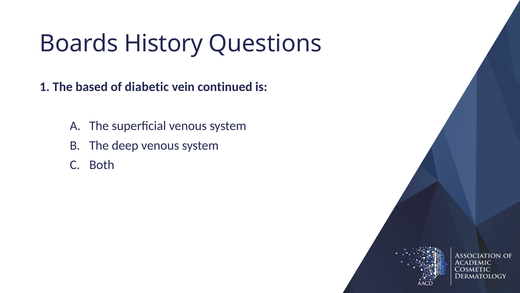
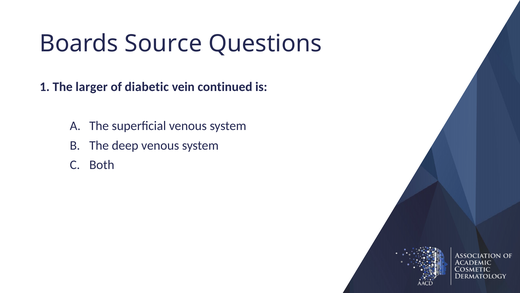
History: History -> Source
based: based -> larger
